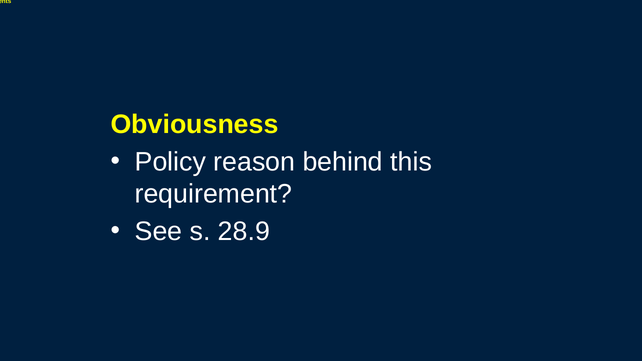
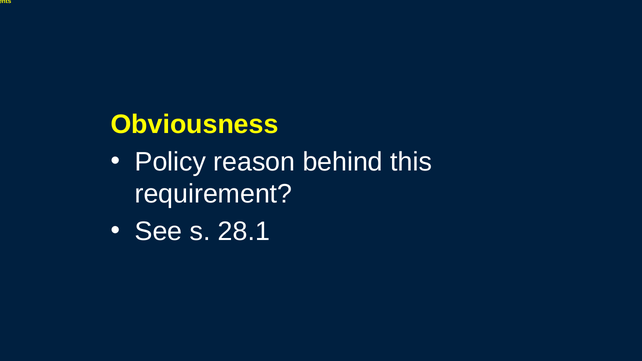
28.9: 28.9 -> 28.1
